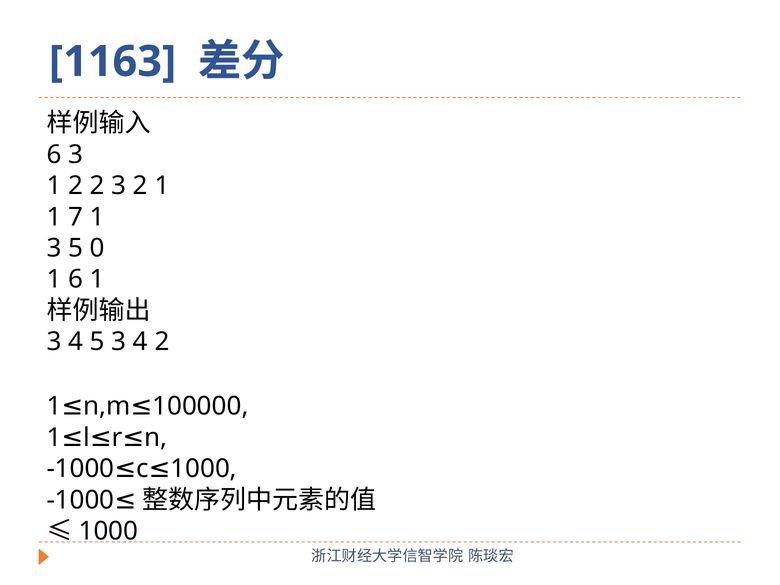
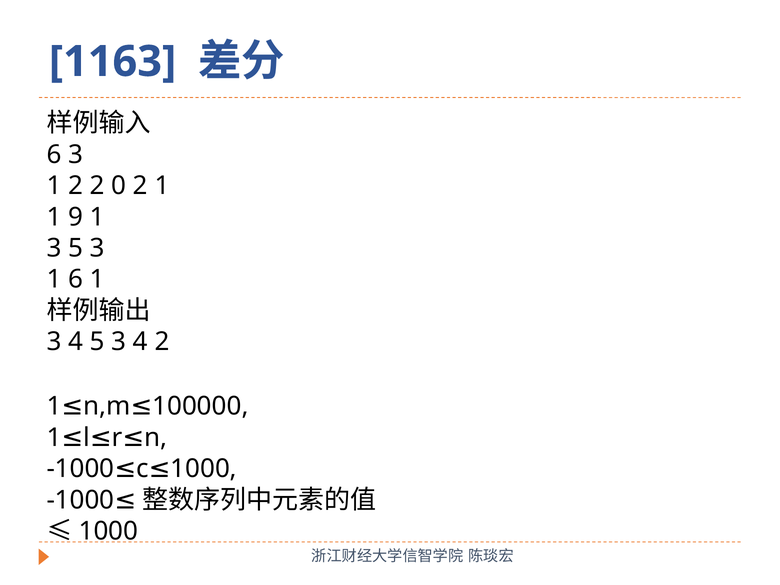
2 3: 3 -> 0
7: 7 -> 9
3 5 0: 0 -> 3
